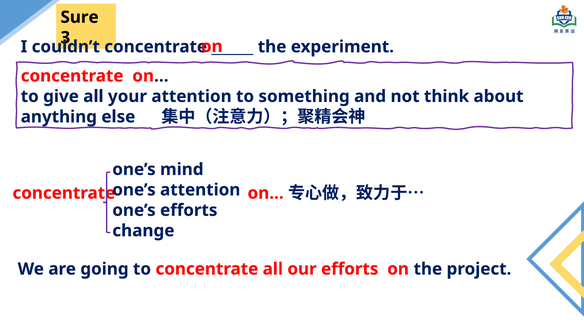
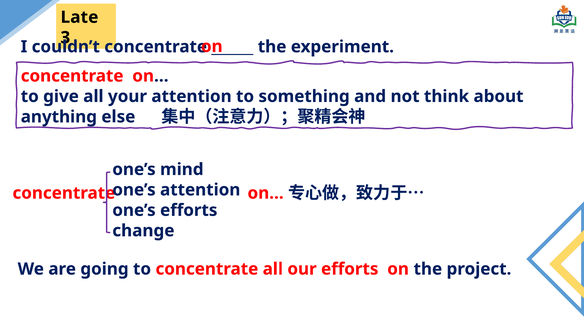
Sure: Sure -> Late
